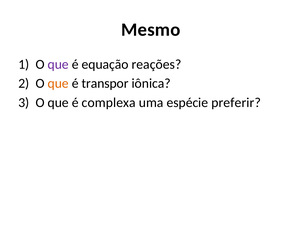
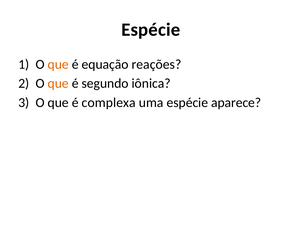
Mesmo at (151, 30): Mesmo -> Espécie
que at (58, 64) colour: purple -> orange
transpor: transpor -> segundo
preferir: preferir -> aparece
